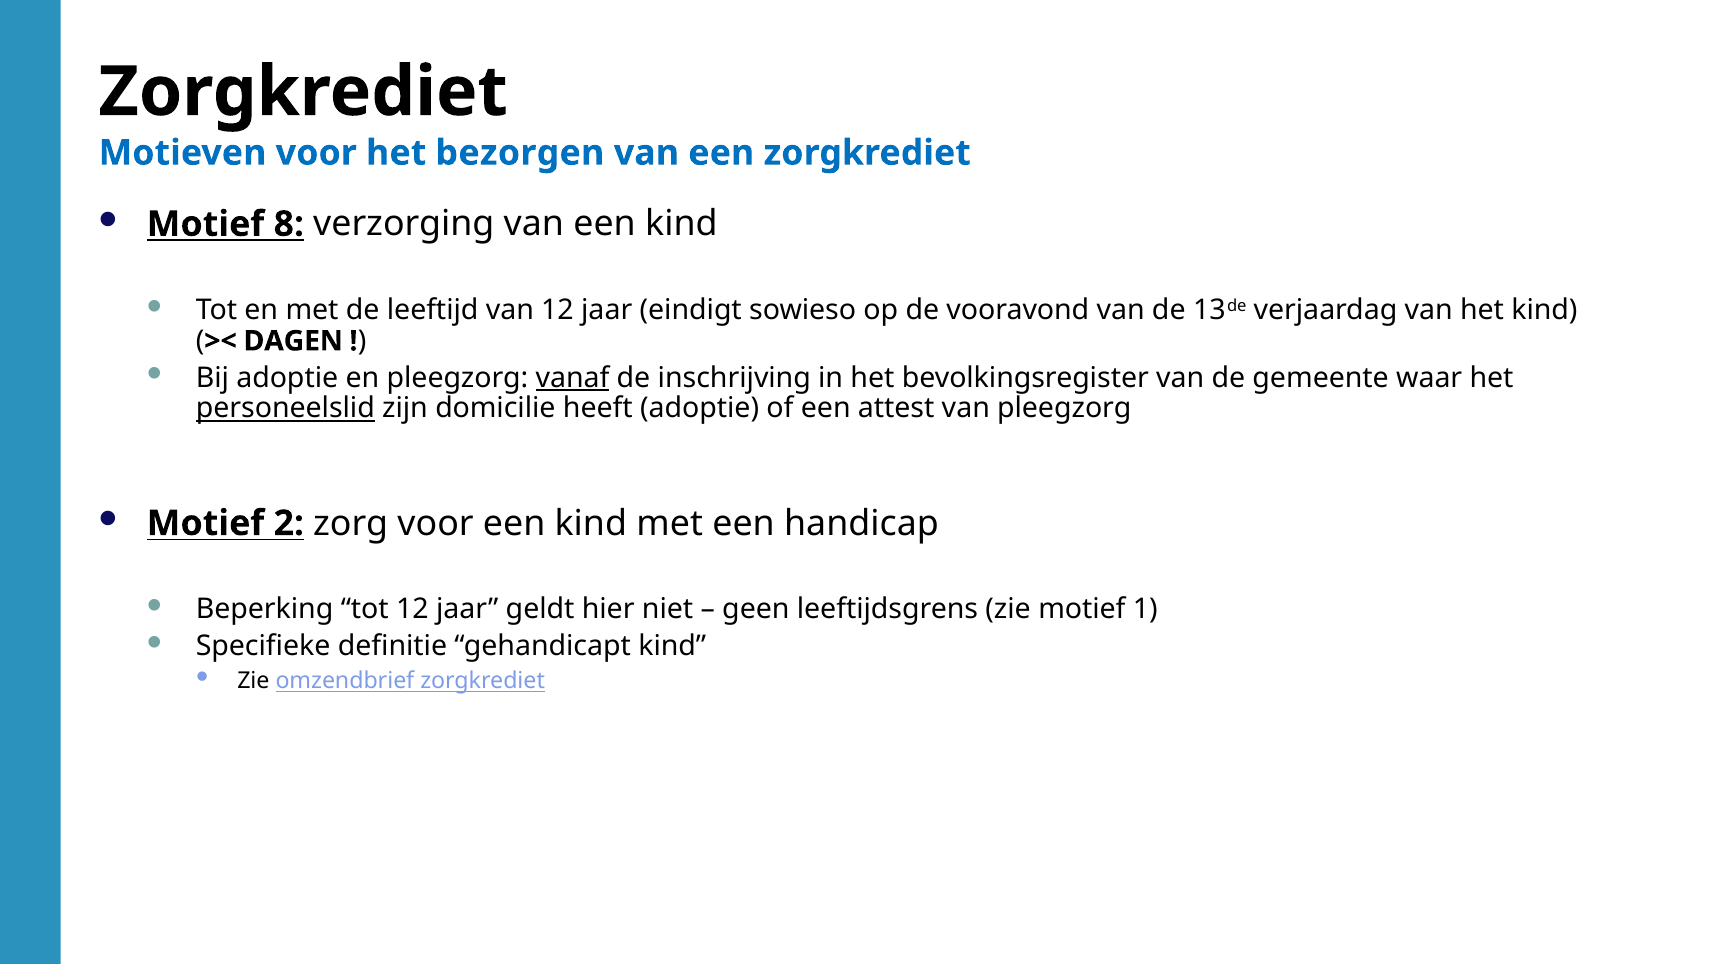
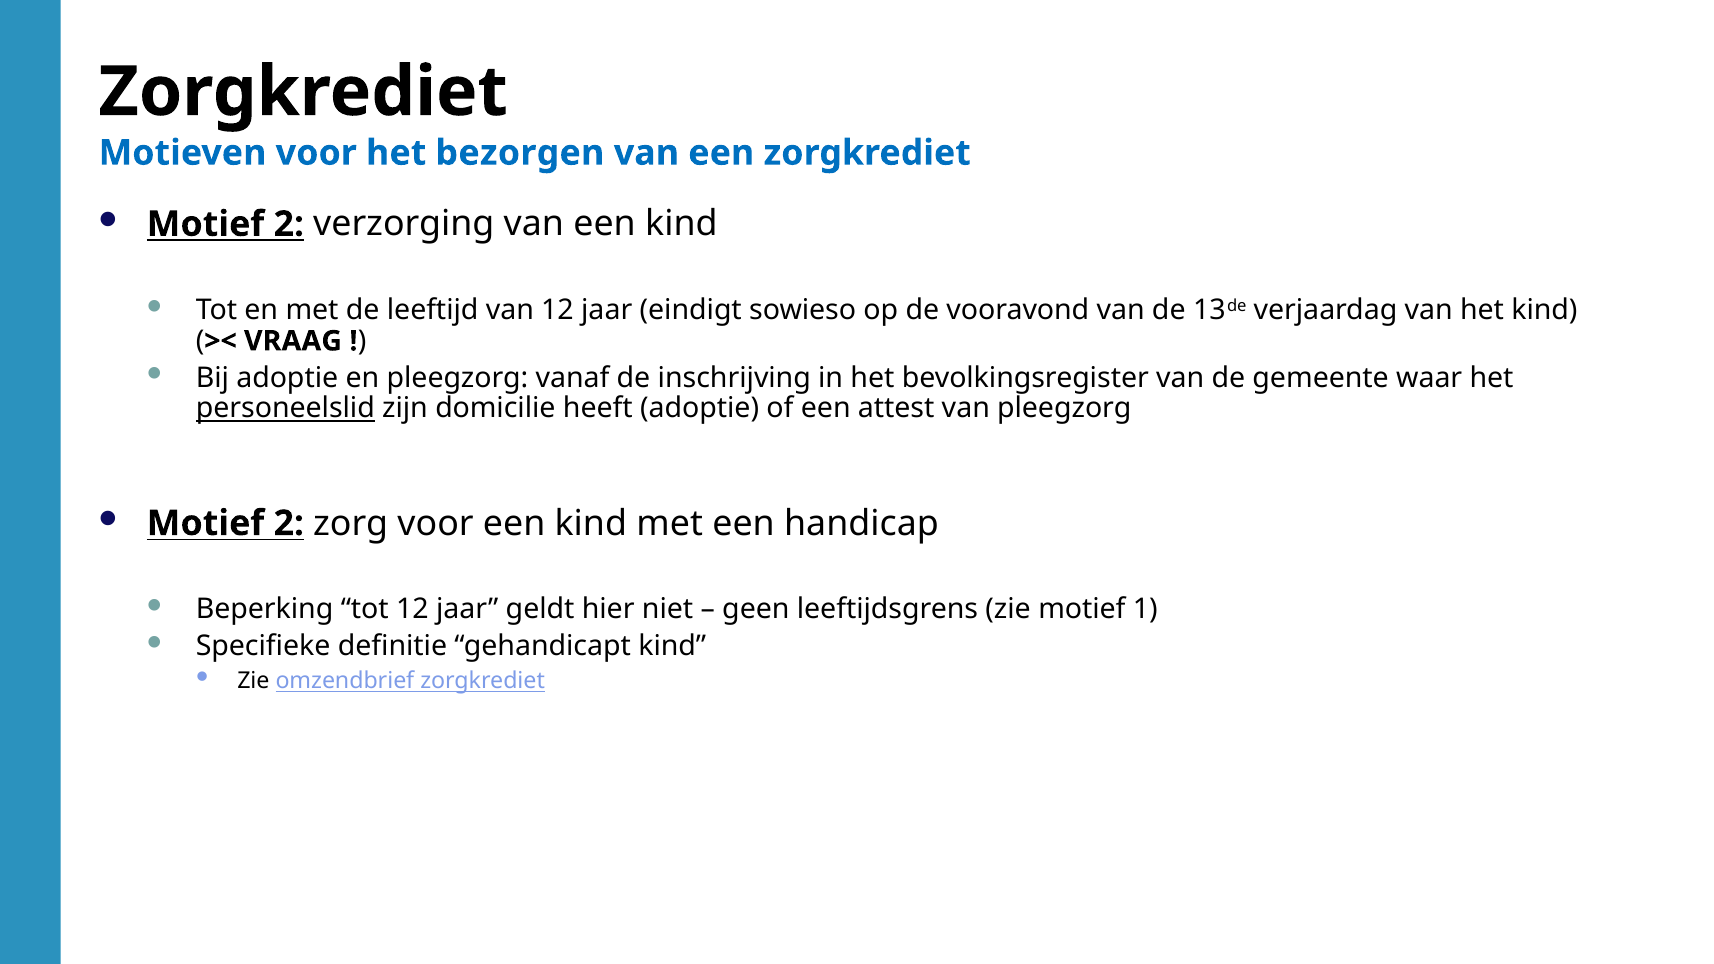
8 at (289, 224): 8 -> 2
DAGEN: DAGEN -> VRAAG
vanaf underline: present -> none
